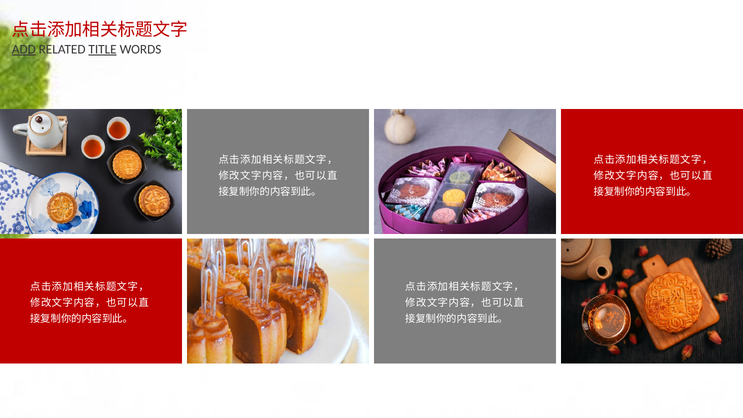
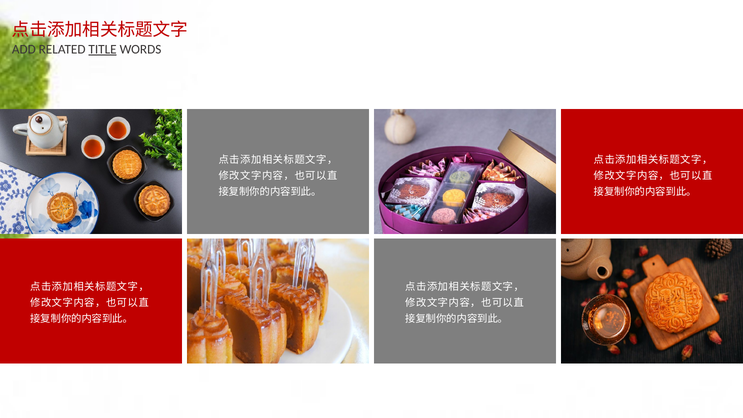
ADD underline: present -> none
